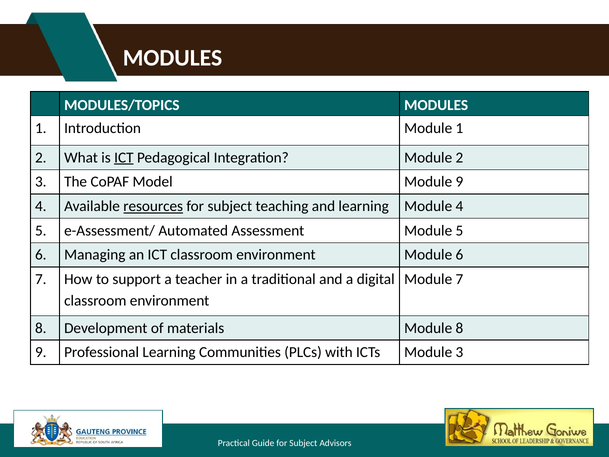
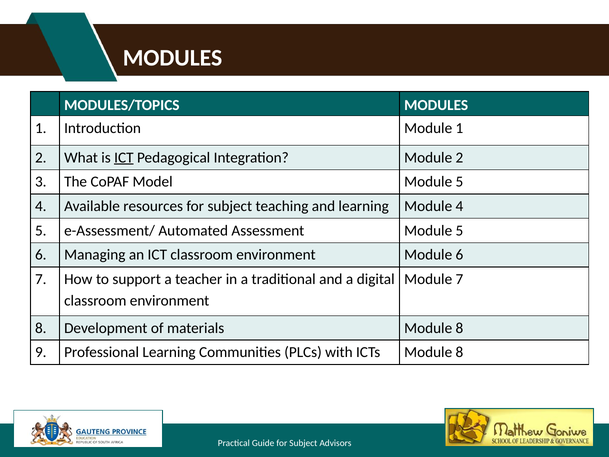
Model Module 9: 9 -> 5
resources underline: present -> none
ICTs Module 3: 3 -> 8
